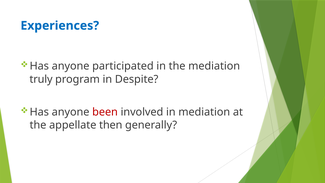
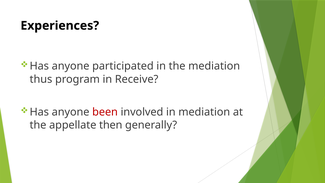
Experiences colour: blue -> black
truly: truly -> thus
Despite: Despite -> Receive
